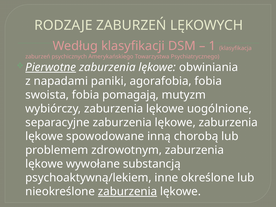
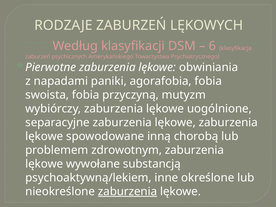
1: 1 -> 6
Pierwotne underline: present -> none
pomagają: pomagają -> przyczyną
